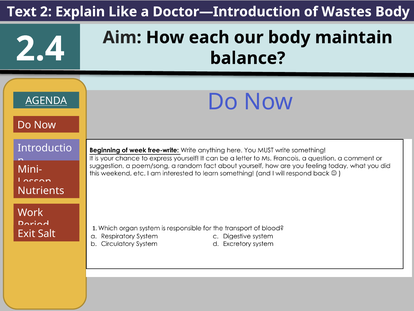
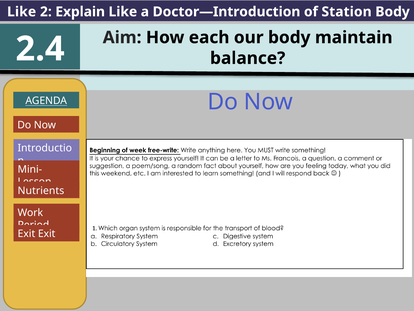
Text at (22, 12): Text -> Like
Wastes: Wastes -> Station
Exit Salt: Salt -> Exit
